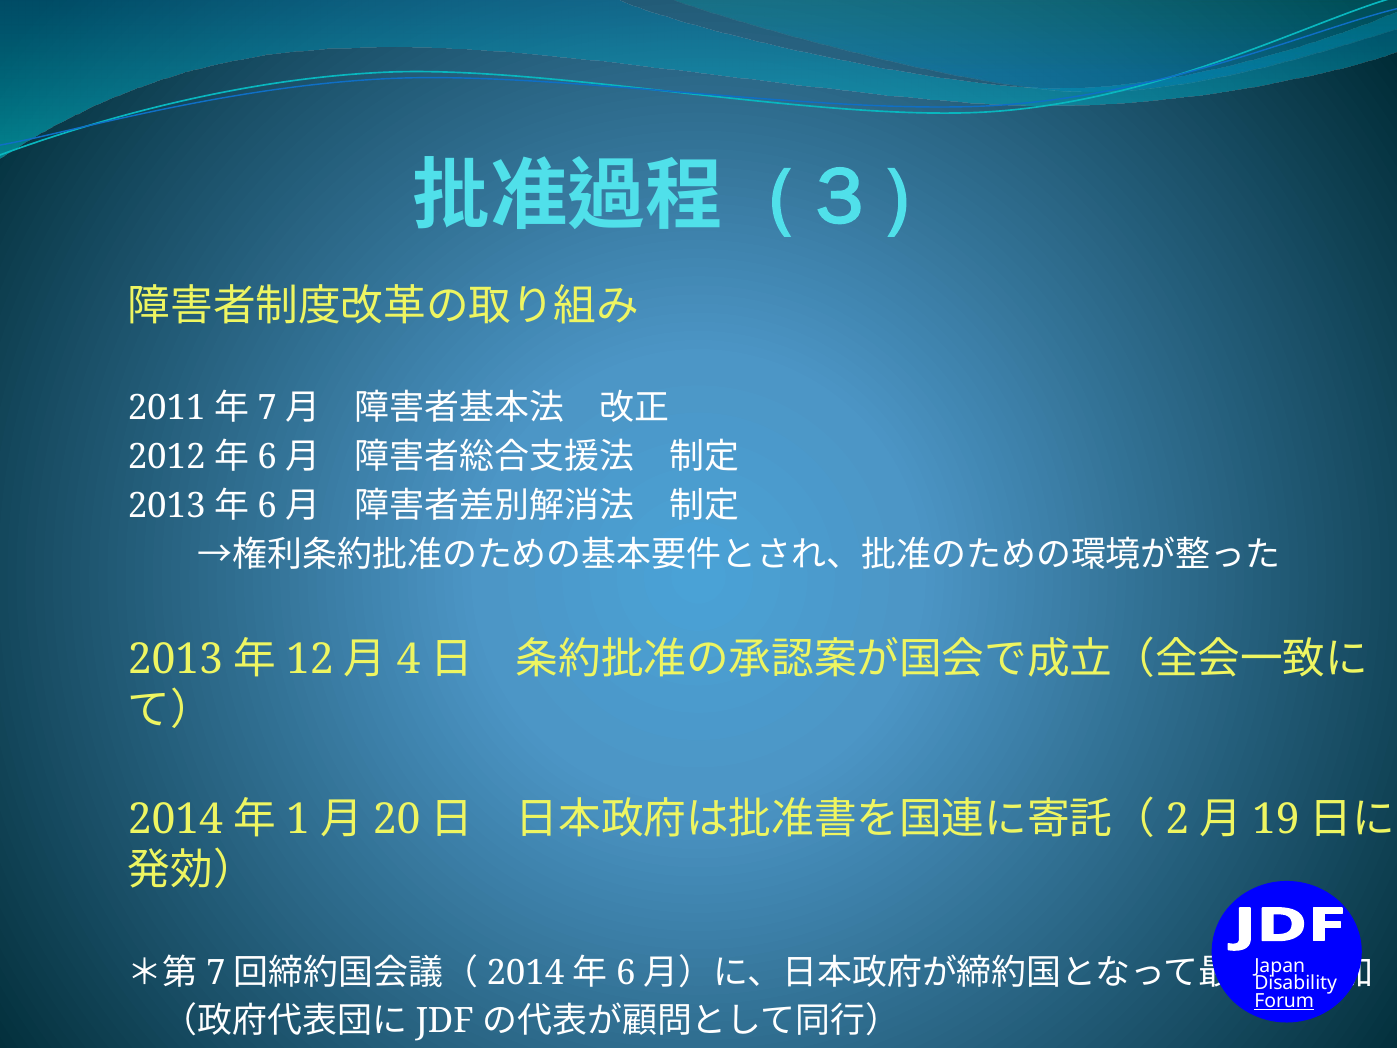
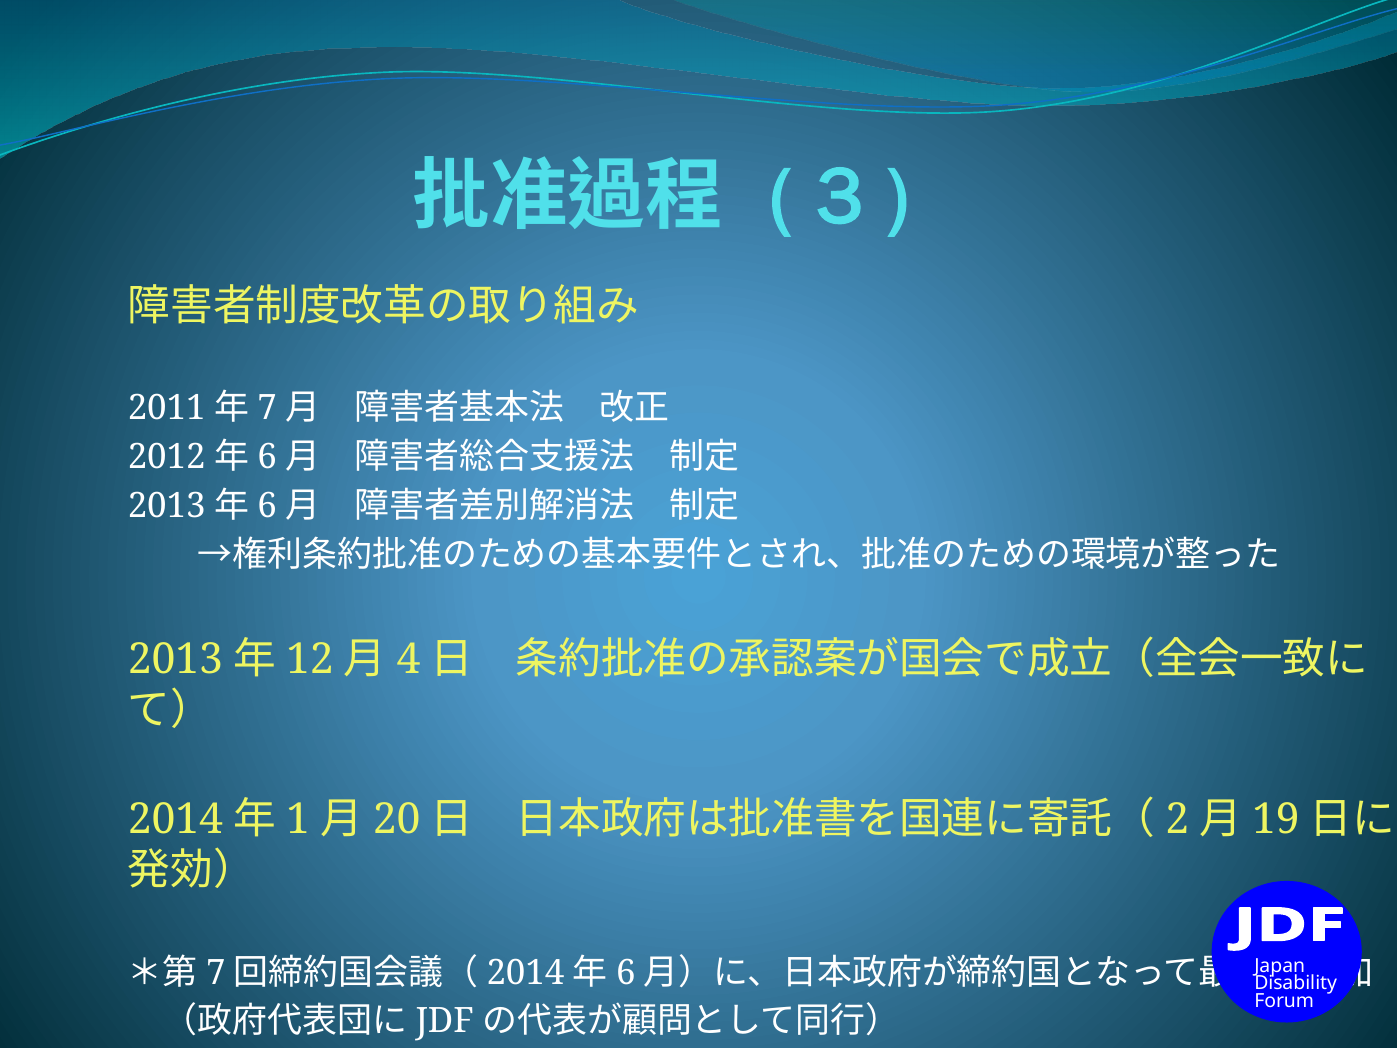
Forum underline: present -> none
